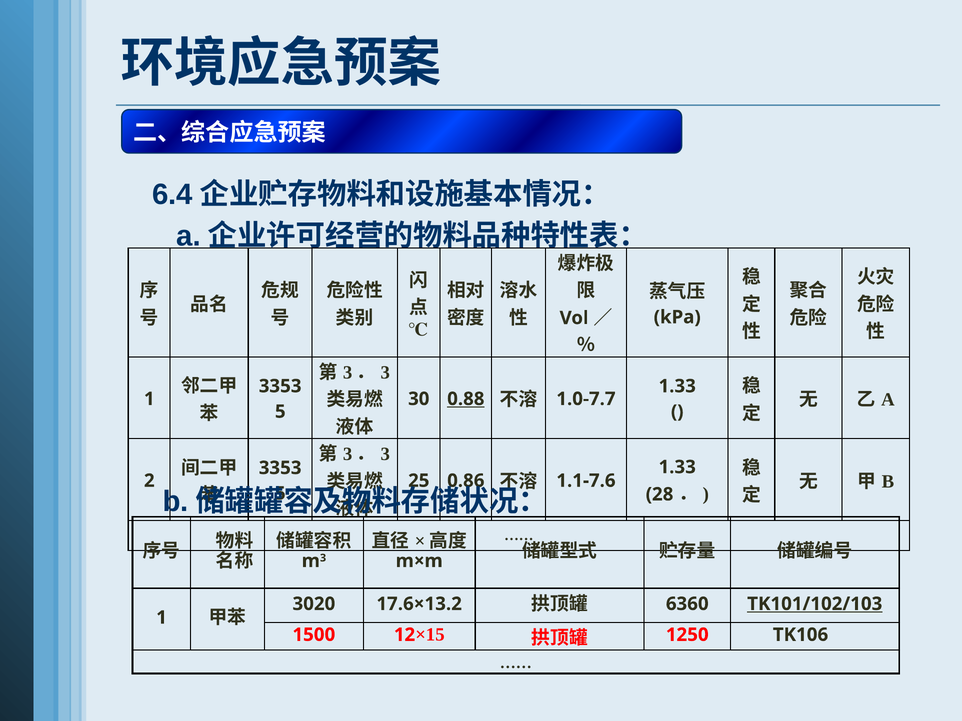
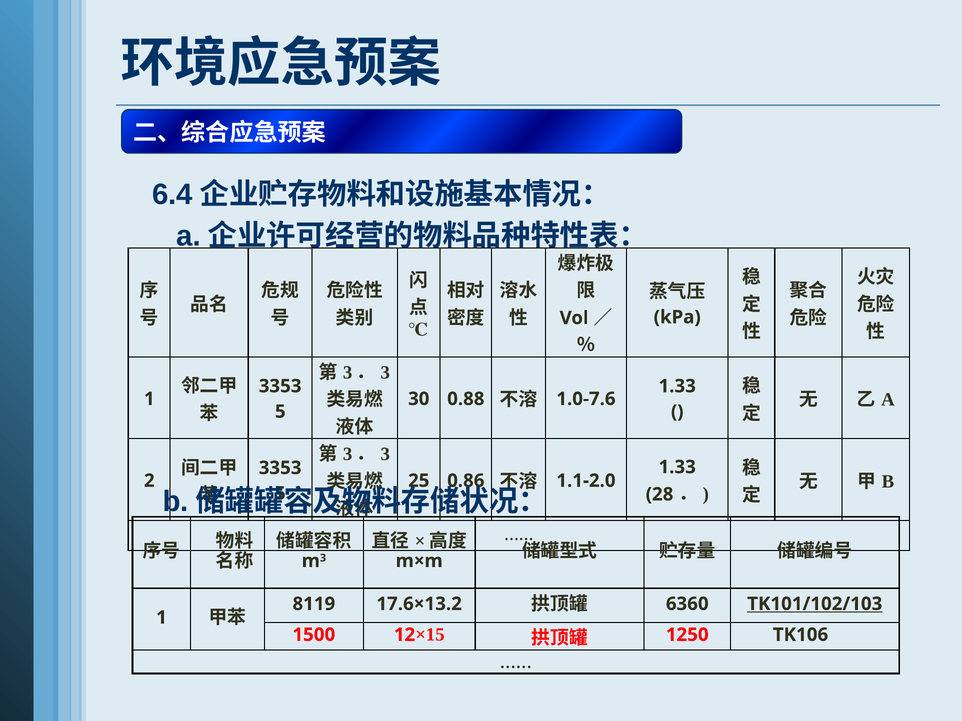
0.88 underline: present -> none
1.0-7.7: 1.0-7.7 -> 1.0-7.6
1.1-7.6: 1.1-7.6 -> 1.1-2.0
3020: 3020 -> 8119
